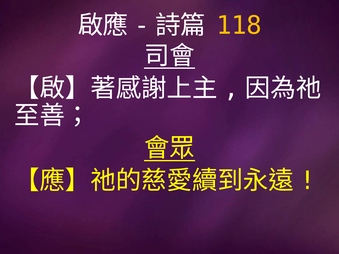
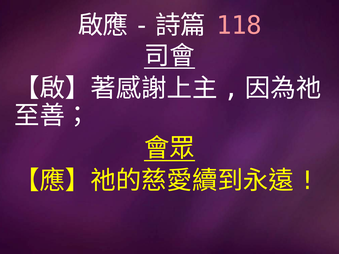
118 colour: yellow -> pink
